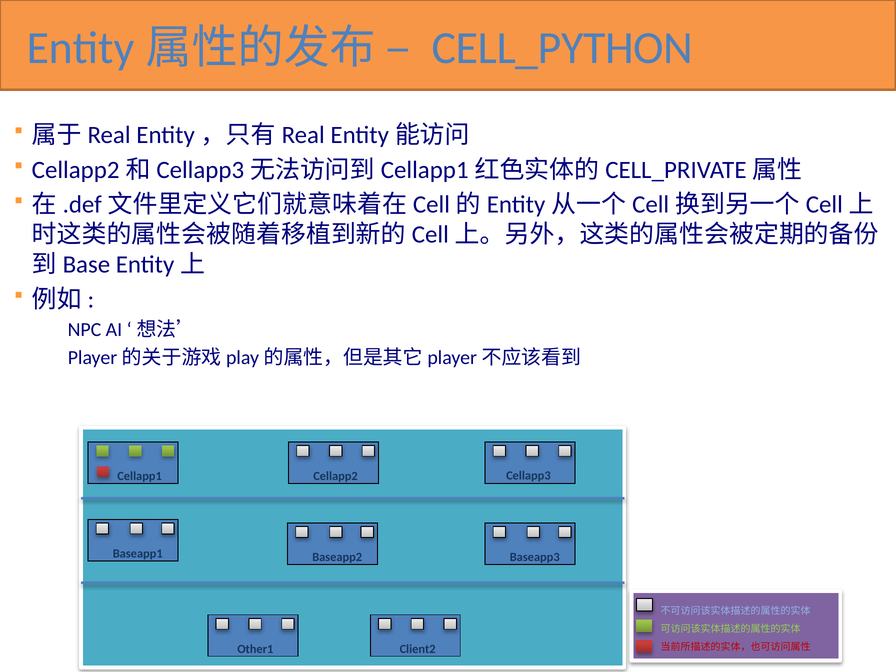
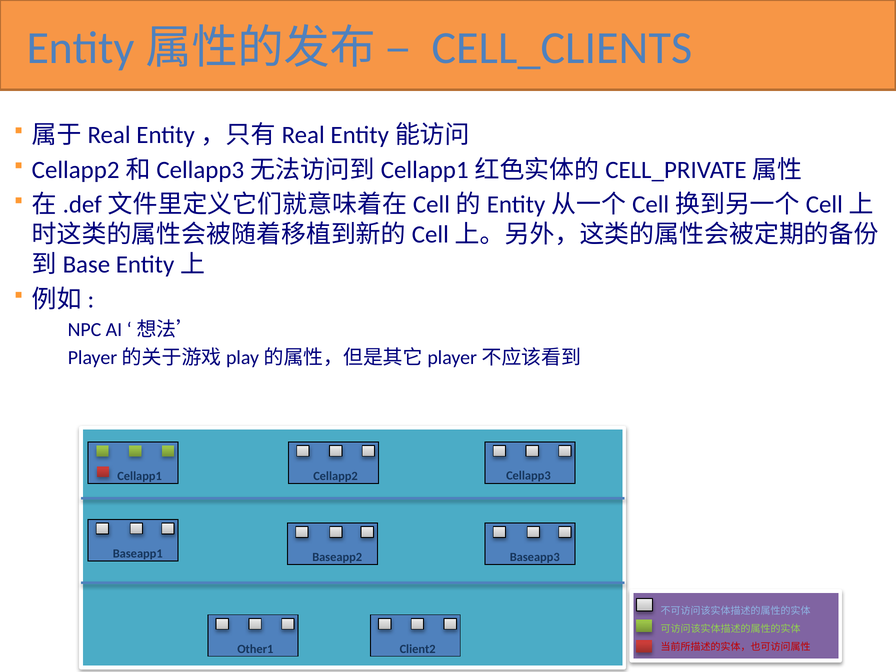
CELL_PYTHON: CELL_PYTHON -> CELL_CLIENTS
